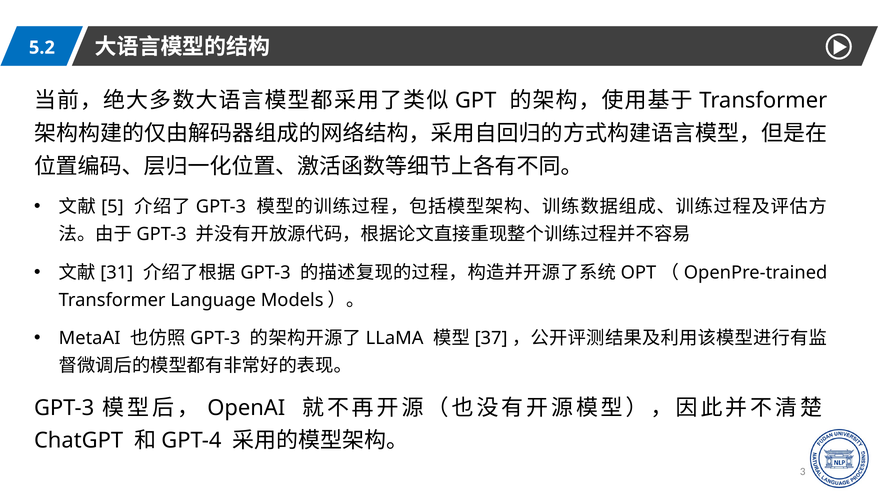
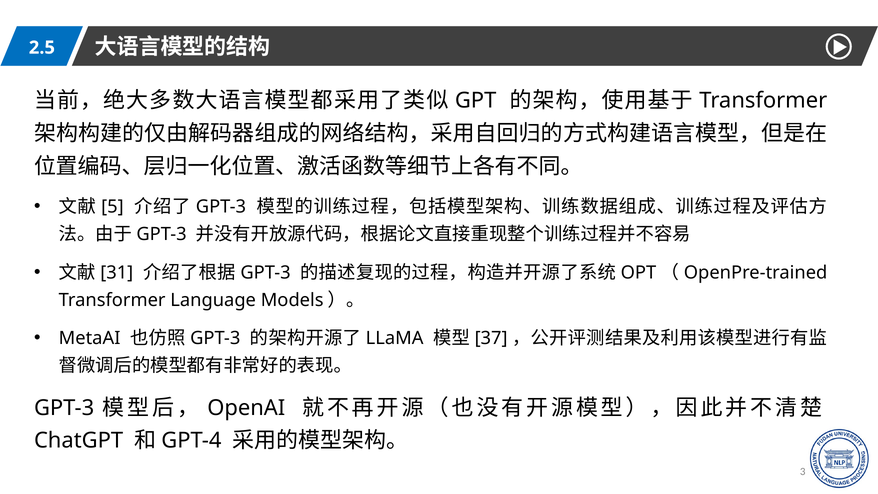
5.2: 5.2 -> 2.5
